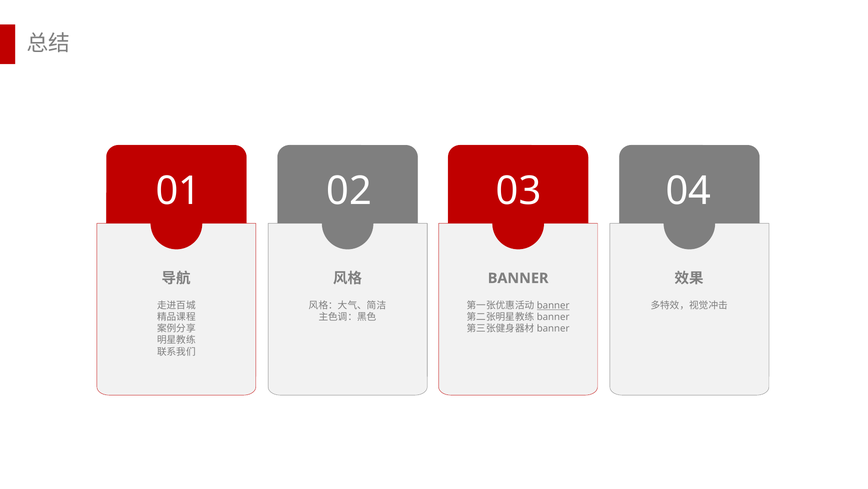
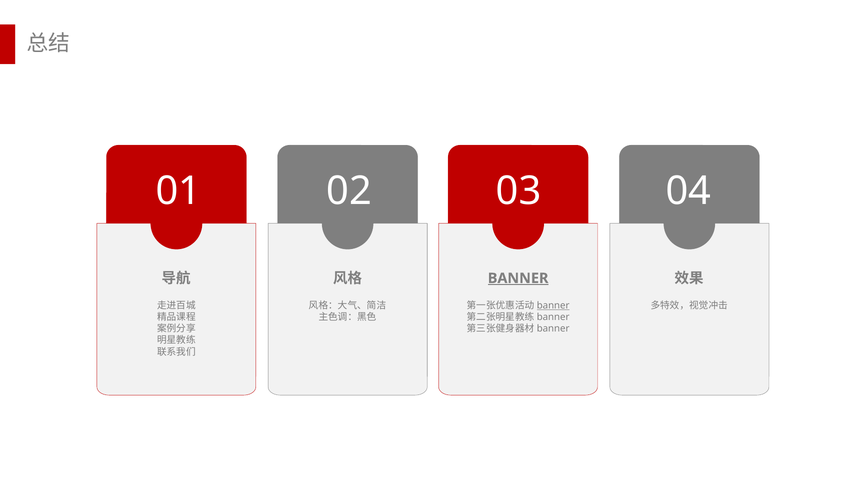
BANNER at (518, 278) underline: none -> present
